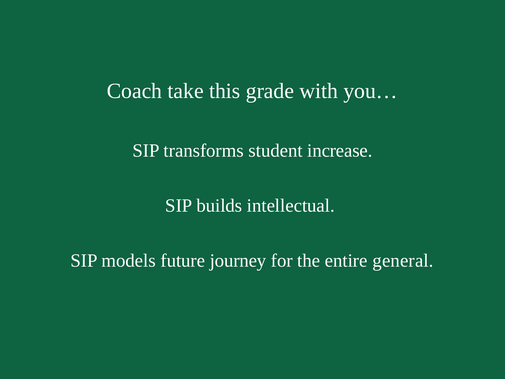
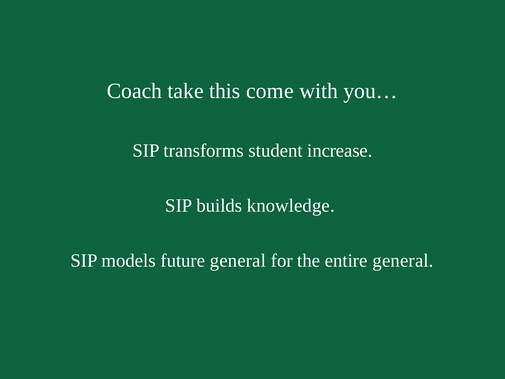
grade: grade -> come
intellectual: intellectual -> knowledge
future journey: journey -> general
